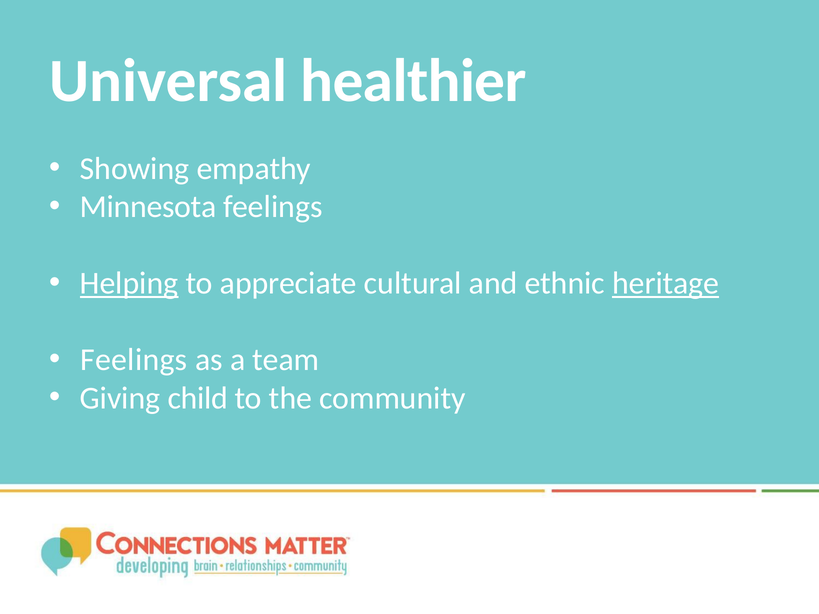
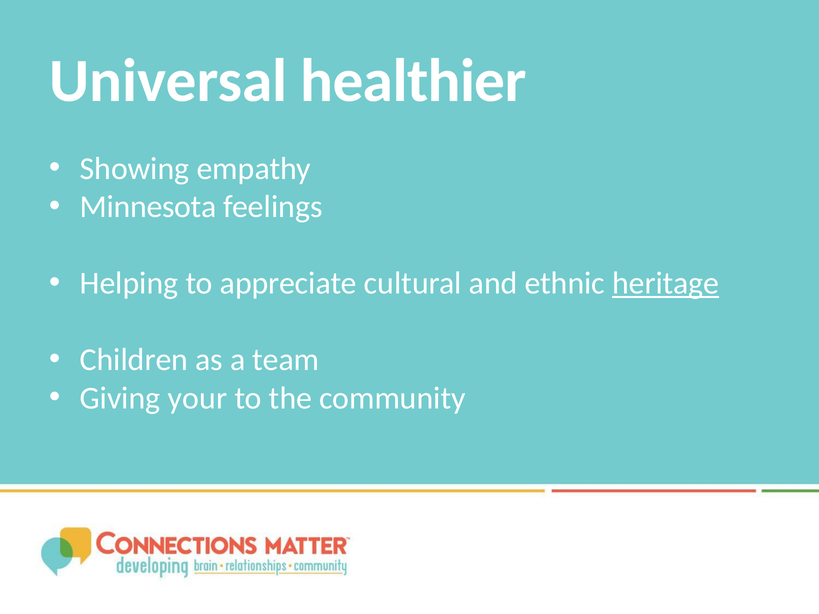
Helping underline: present -> none
Feelings at (134, 360): Feelings -> Children
child: child -> your
